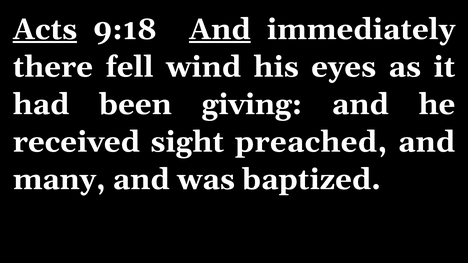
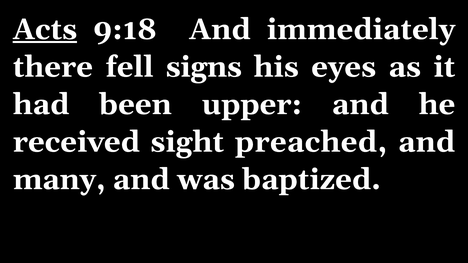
And at (220, 29) underline: present -> none
wind: wind -> signs
giving: giving -> upper
